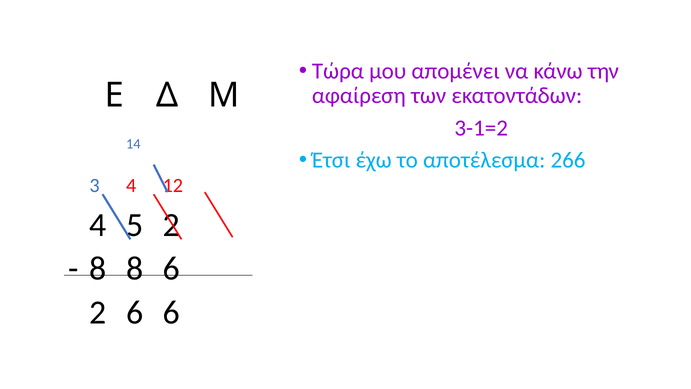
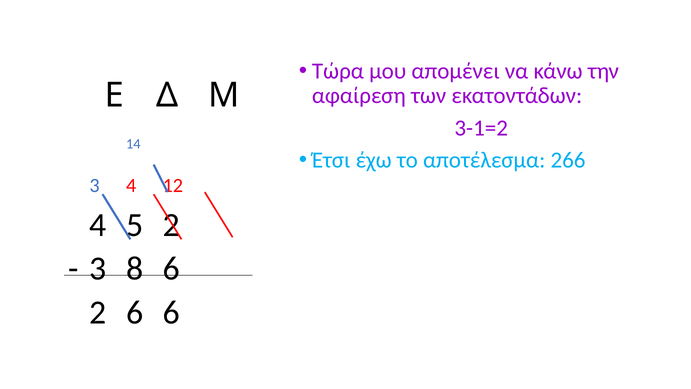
8 at (98, 269): 8 -> 3
